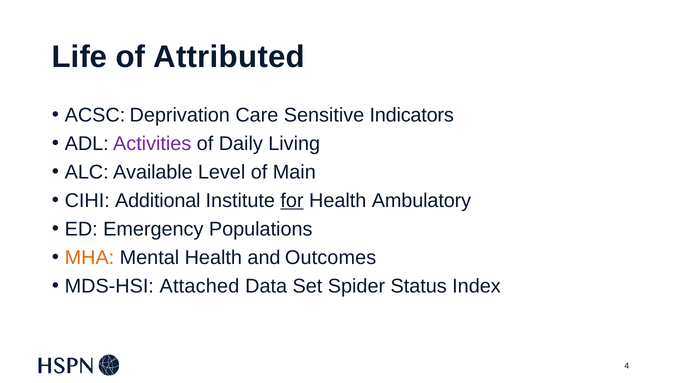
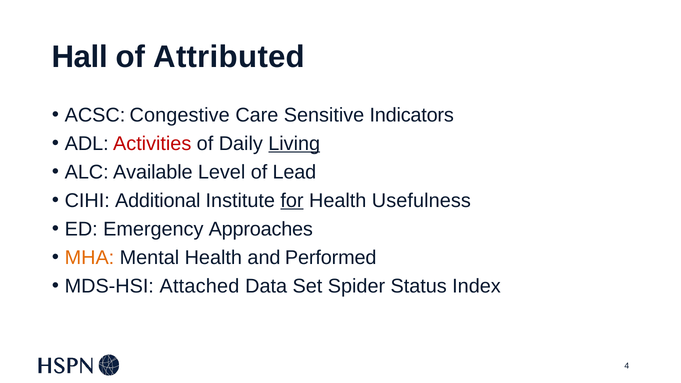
Life: Life -> Hall
Deprivation: Deprivation -> Congestive
Activities colour: purple -> red
Living underline: none -> present
Main: Main -> Lead
Ambulatory: Ambulatory -> Usefulness
Populations: Populations -> Approaches
Outcomes: Outcomes -> Performed
